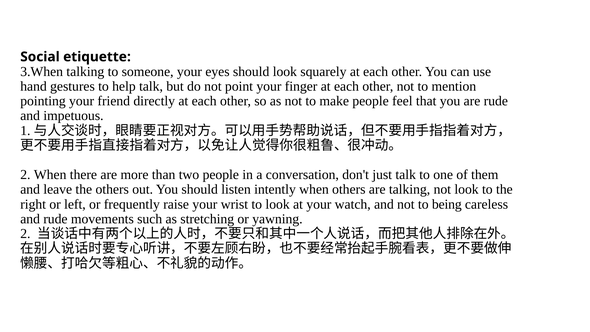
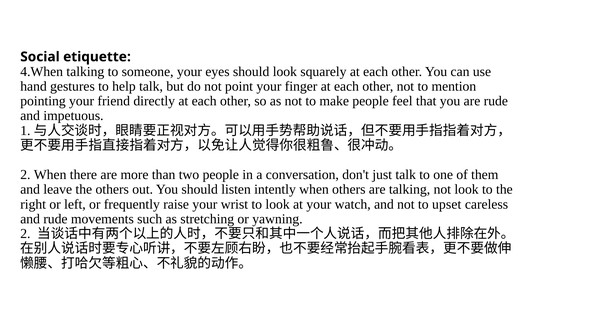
3.When: 3.When -> 4.When
being: being -> upset
